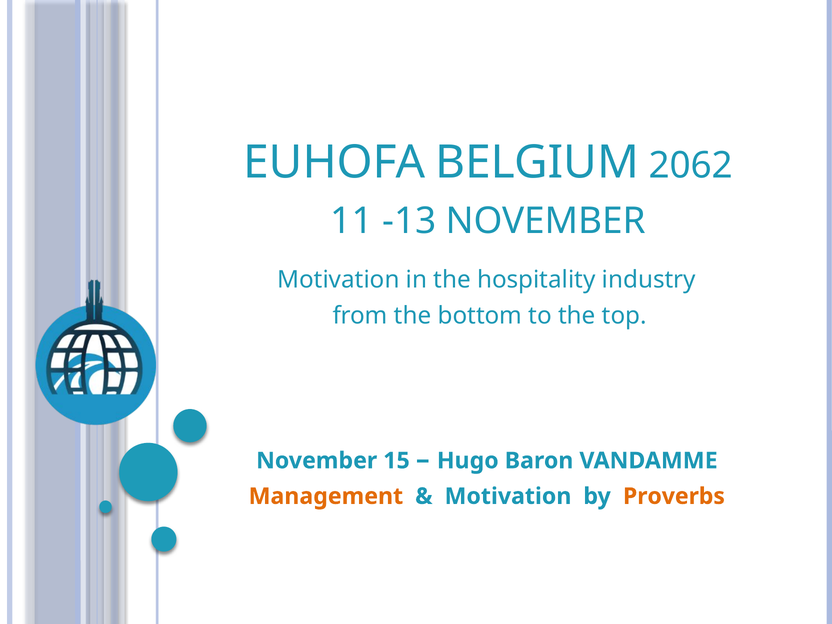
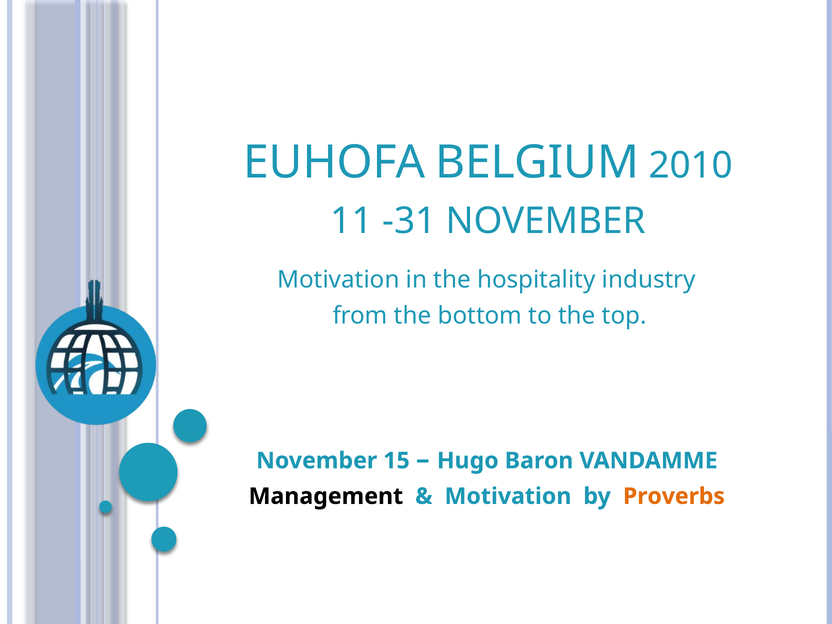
2062: 2062 -> 2010
-13: -13 -> -31
Management colour: orange -> black
